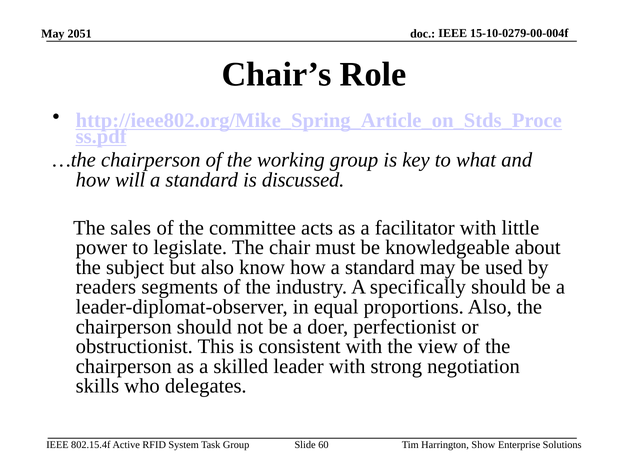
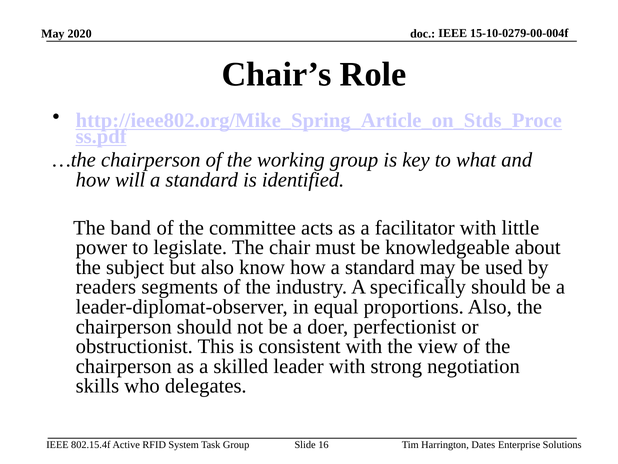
2051: 2051 -> 2020
discussed: discussed -> identified
sales: sales -> band
Show: Show -> Dates
60: 60 -> 16
